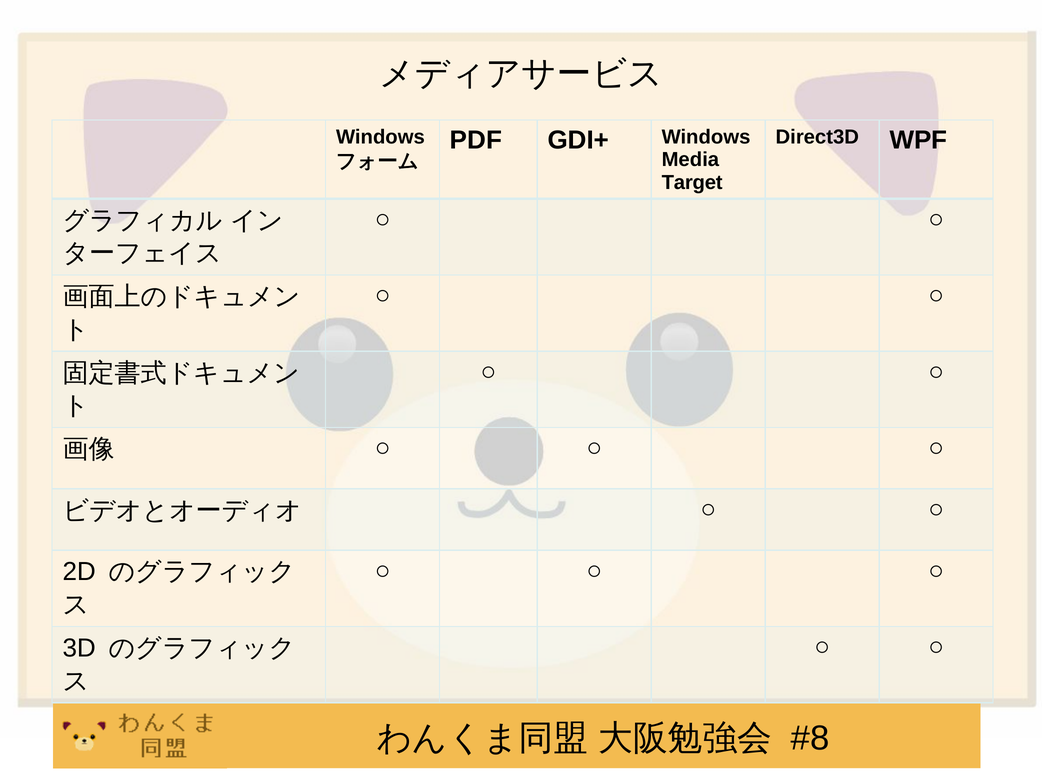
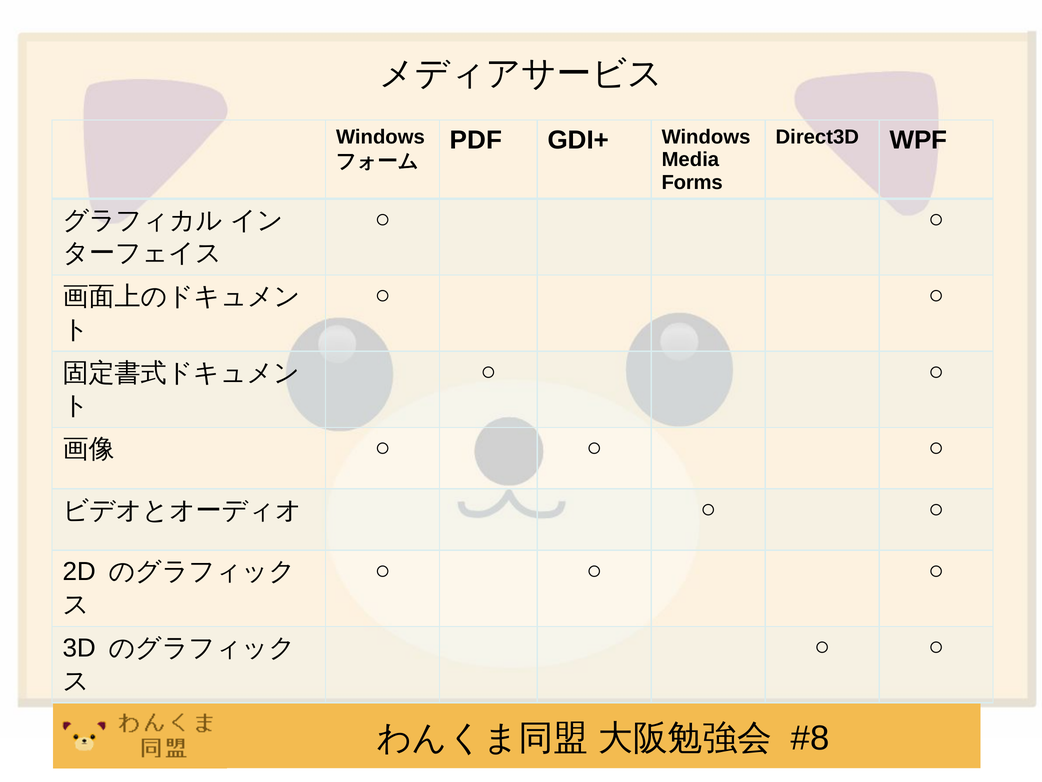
Target: Target -> Forms
